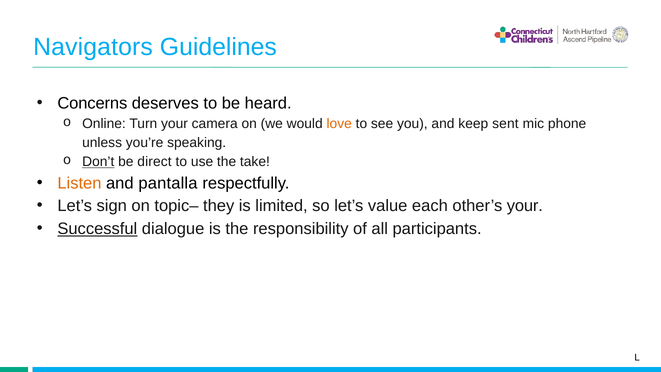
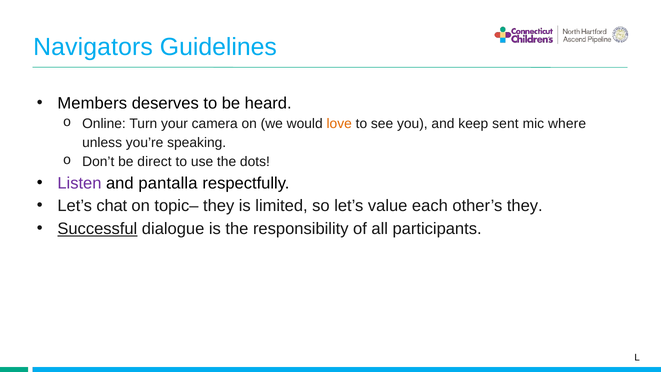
Concerns: Concerns -> Members
phone: phone -> where
Don’t underline: present -> none
take: take -> dots
Listen colour: orange -> purple
sign: sign -> chat
other’s your: your -> they
